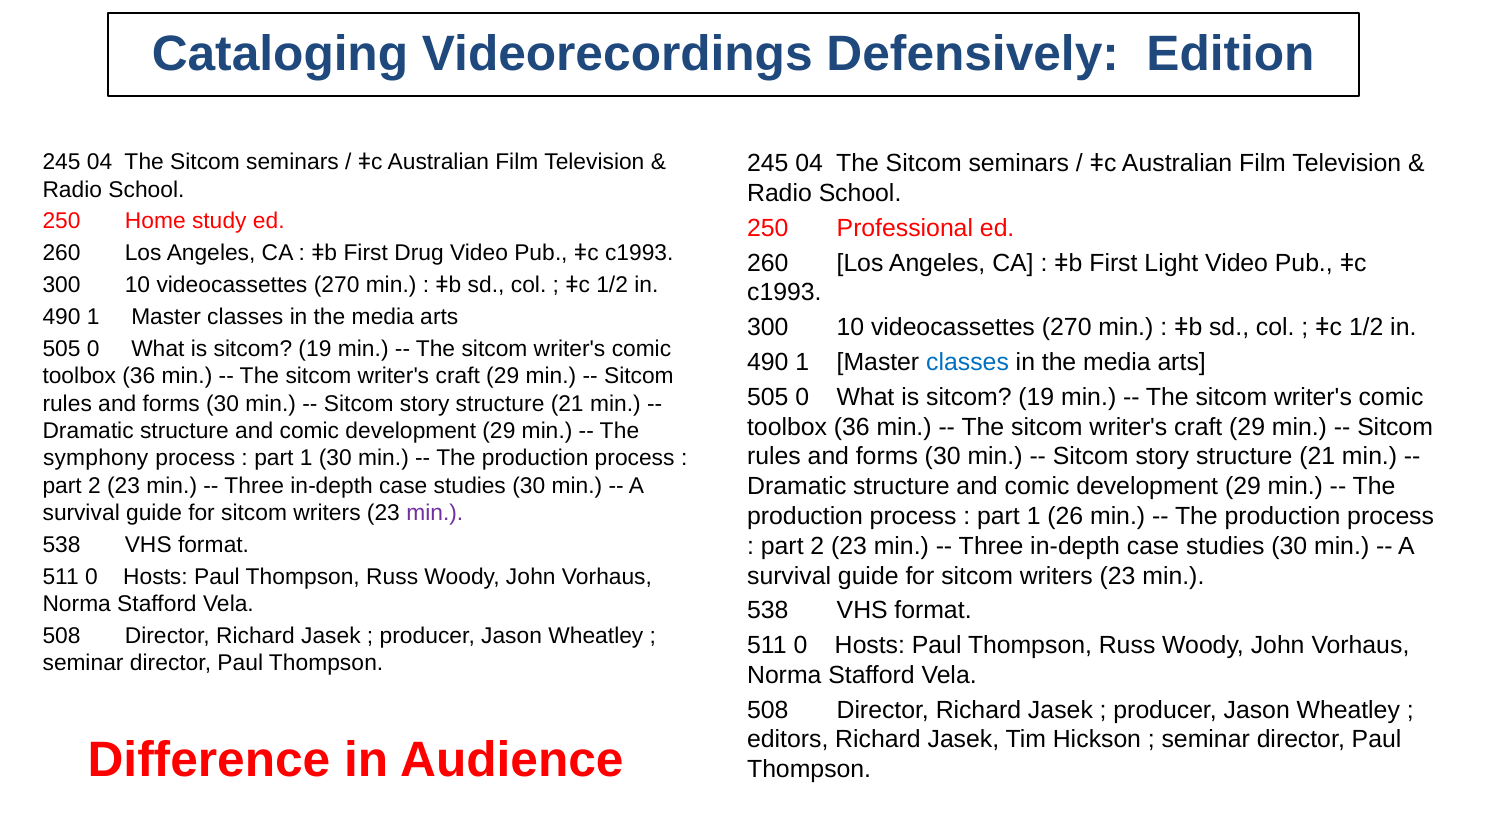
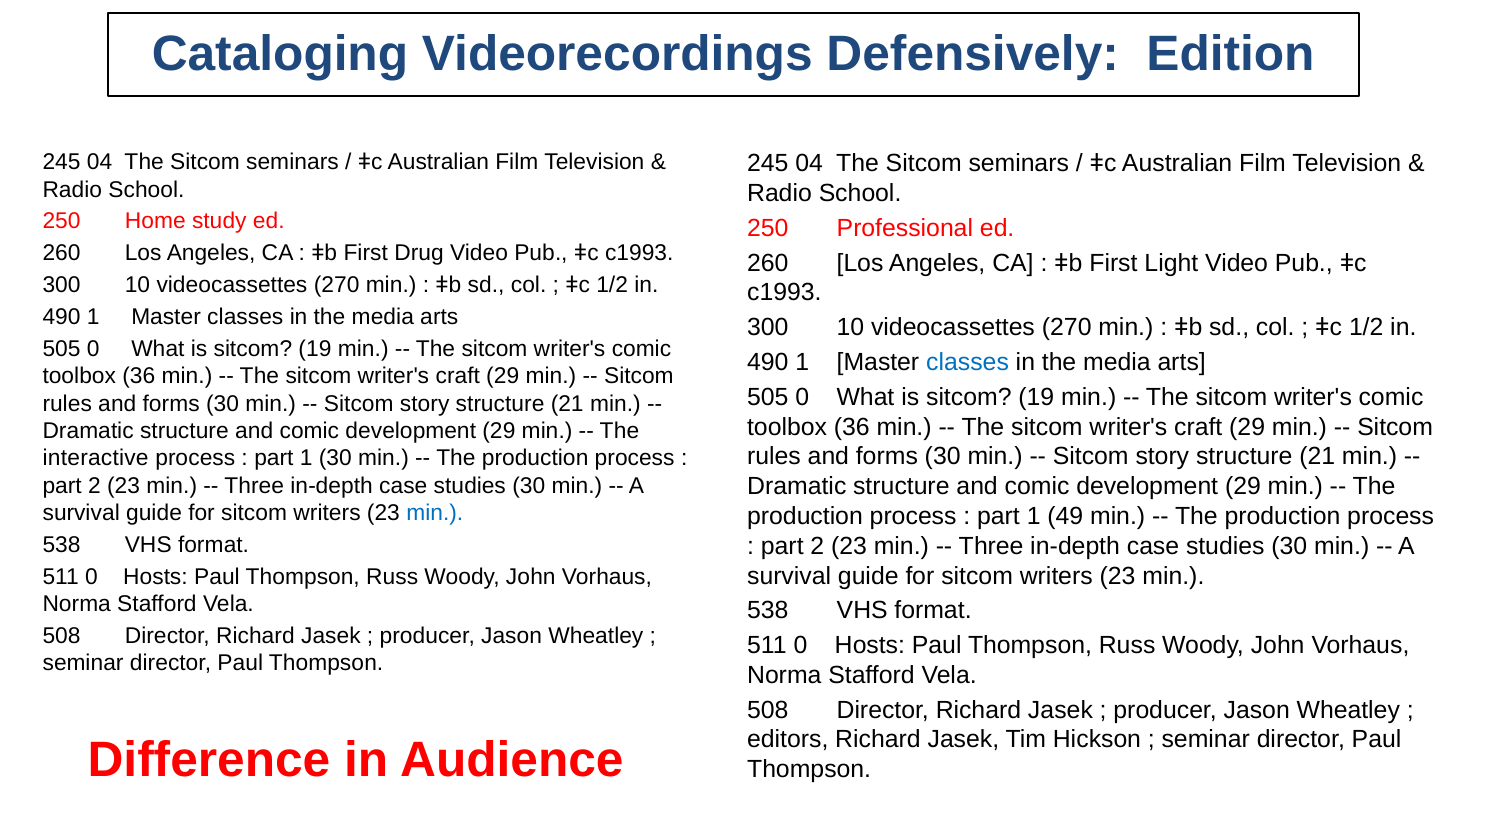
symphony: symphony -> interactive
min at (435, 513) colour: purple -> blue
26: 26 -> 49
